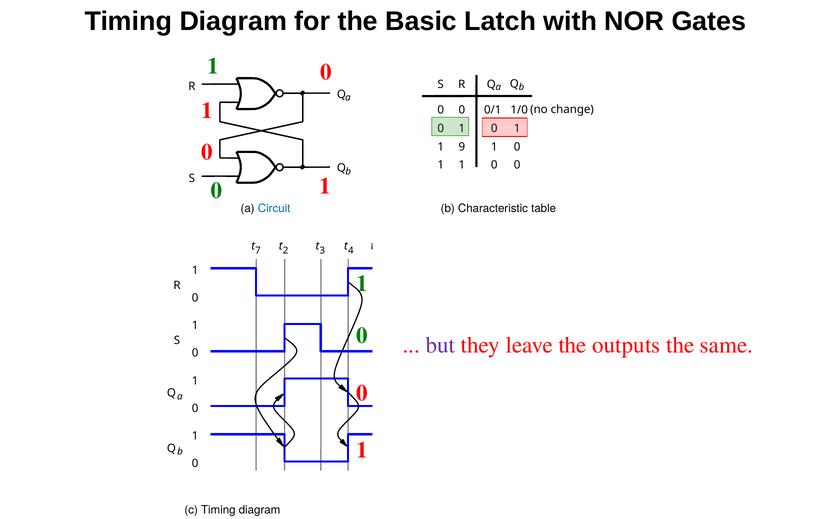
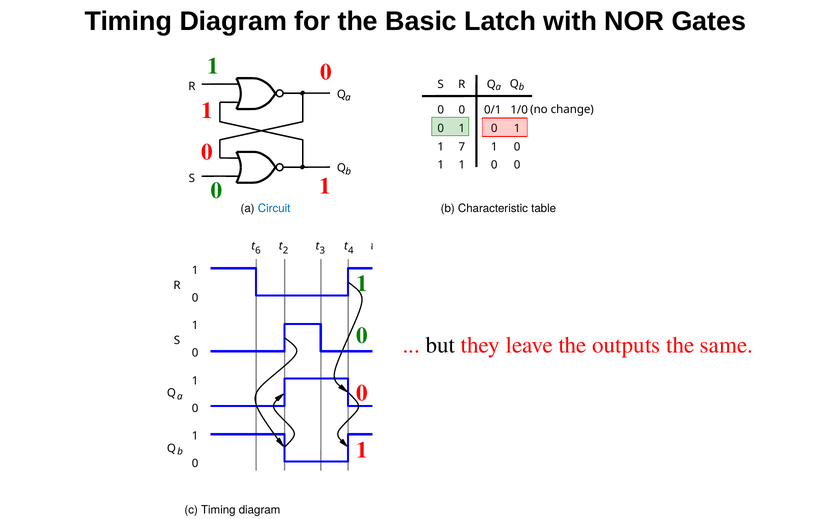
1 9: 9 -> 7
7 at (258, 250): 7 -> 6
but colour: purple -> black
